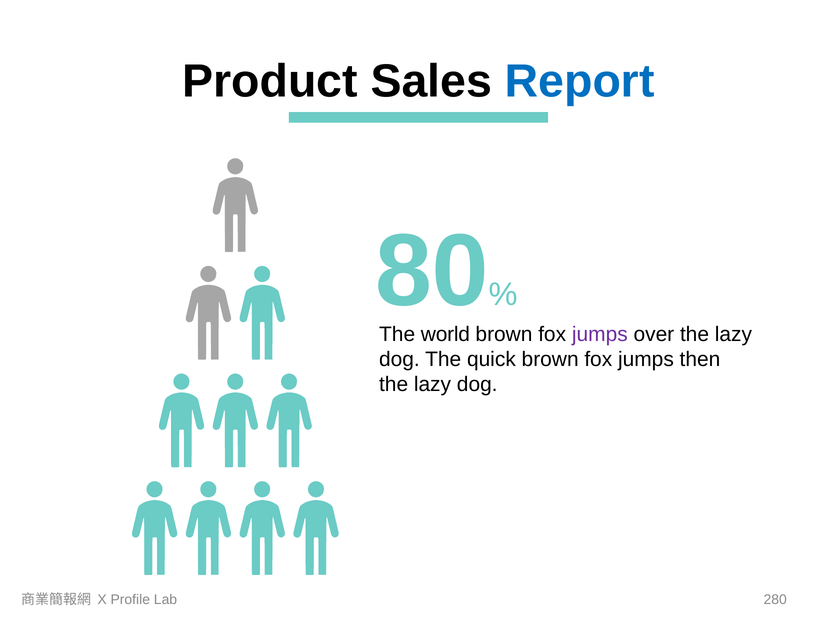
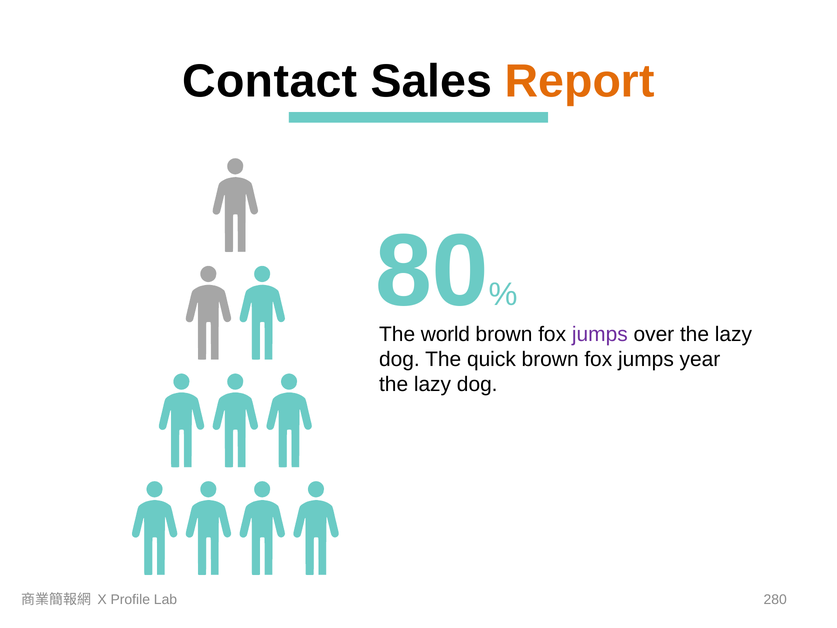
Product: Product -> Contact
Report colour: blue -> orange
then: then -> year
